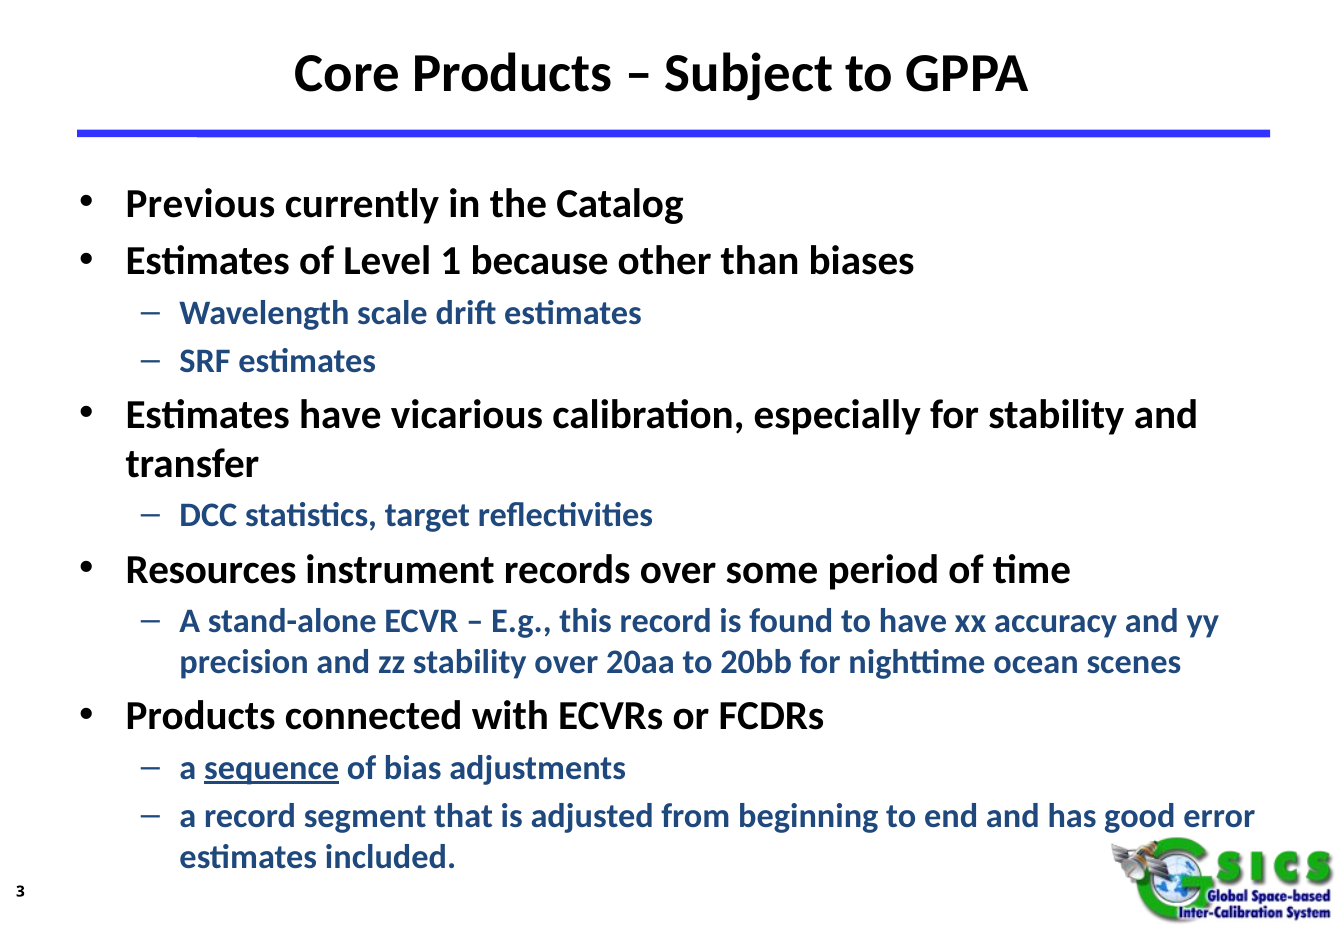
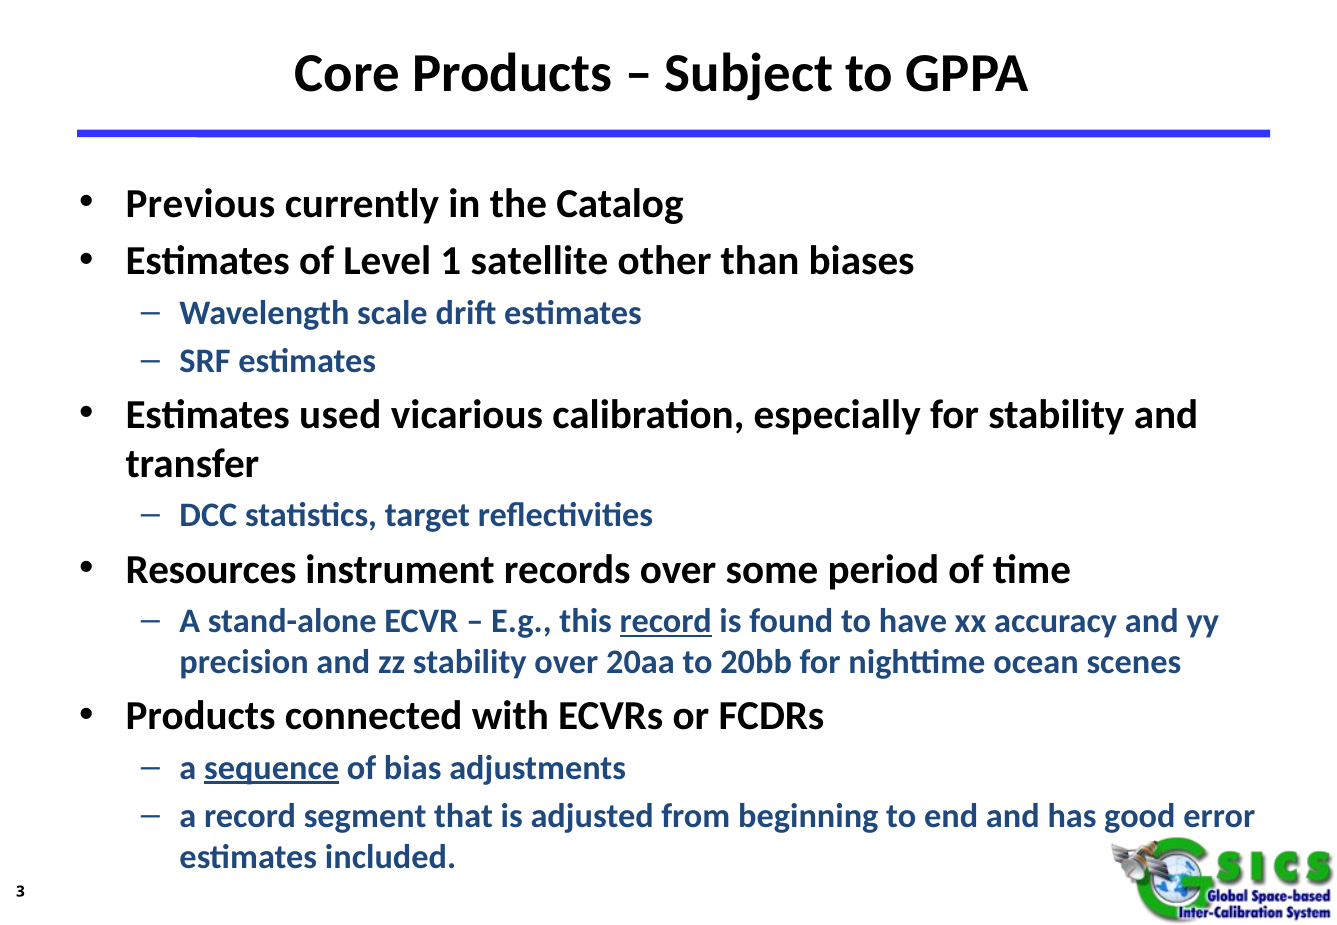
because: because -> satellite
Estimates have: have -> used
record at (666, 622) underline: none -> present
